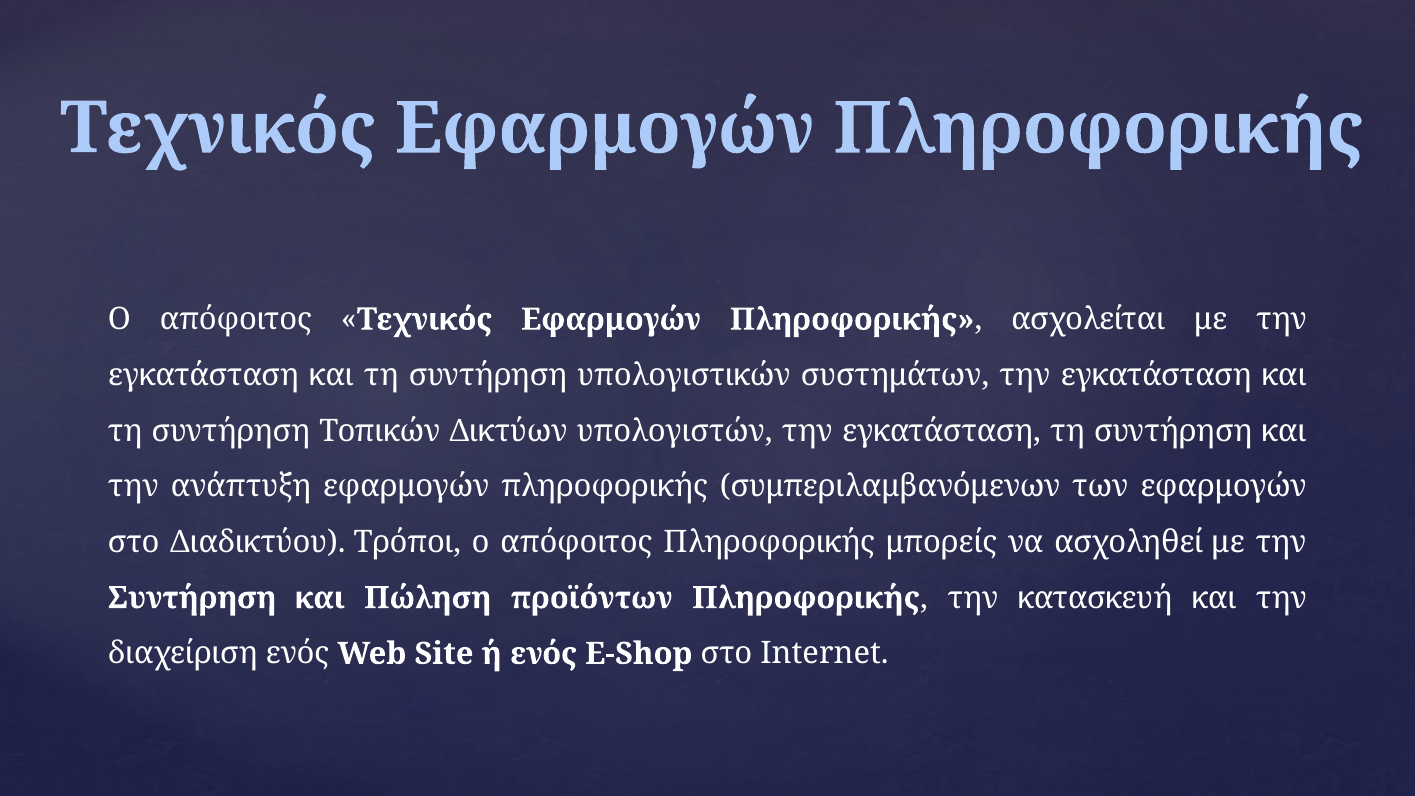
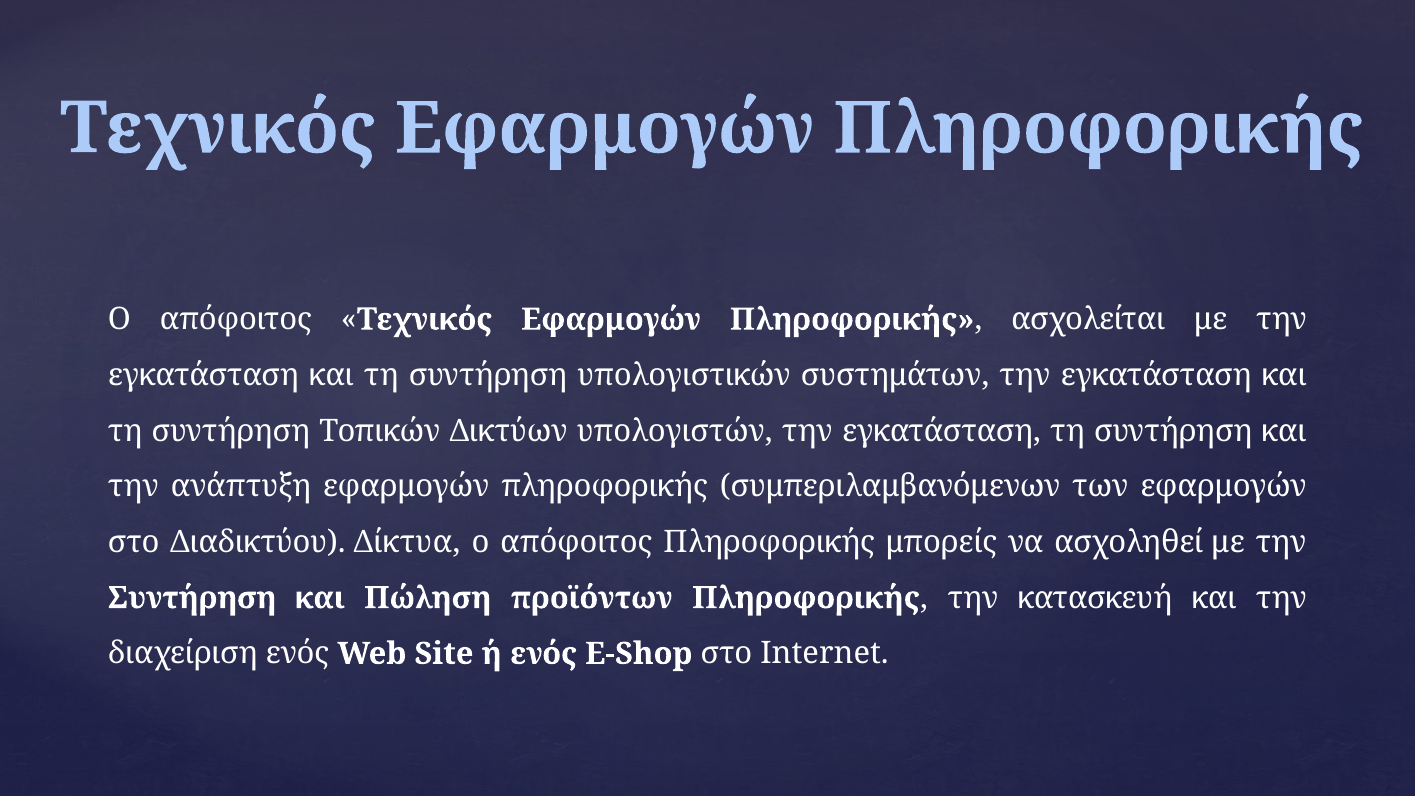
Τρόποι: Τρόποι -> Δίκτυα
